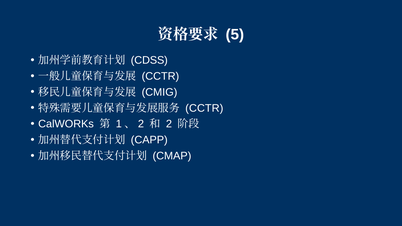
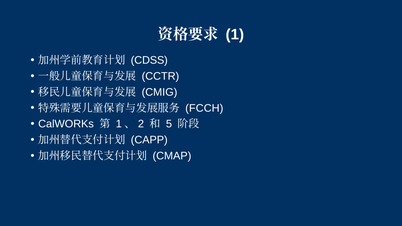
5: 5 -> 1
CCTR at (204, 108): CCTR -> FCCH
2: 2 -> 5
